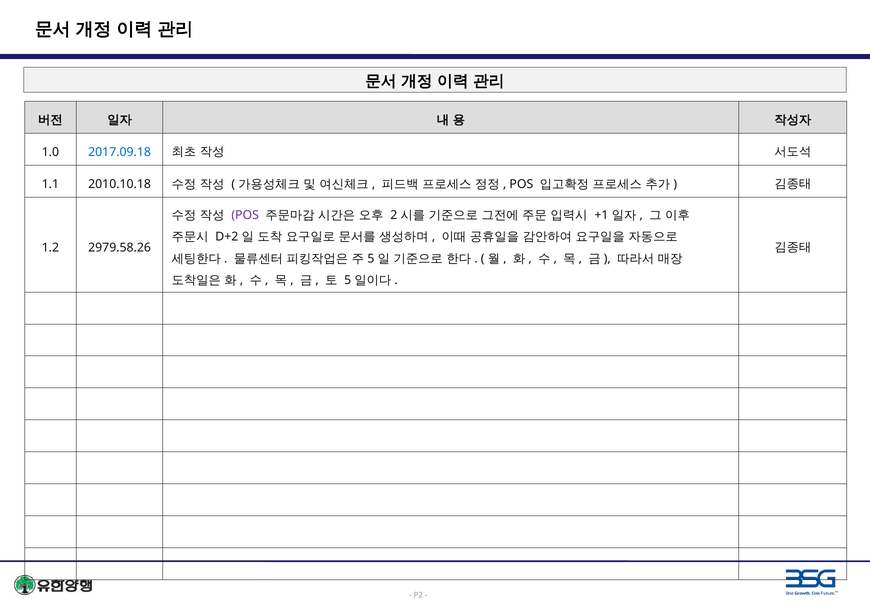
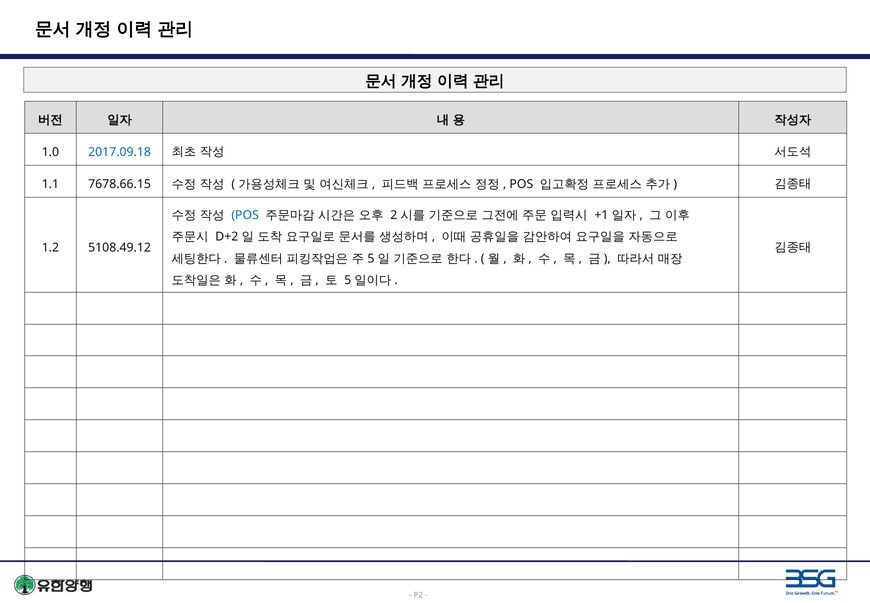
2010.10.18: 2010.10.18 -> 7678.66.15
POS at (245, 215) colour: purple -> blue
2979.58.26: 2979.58.26 -> 5108.49.12
